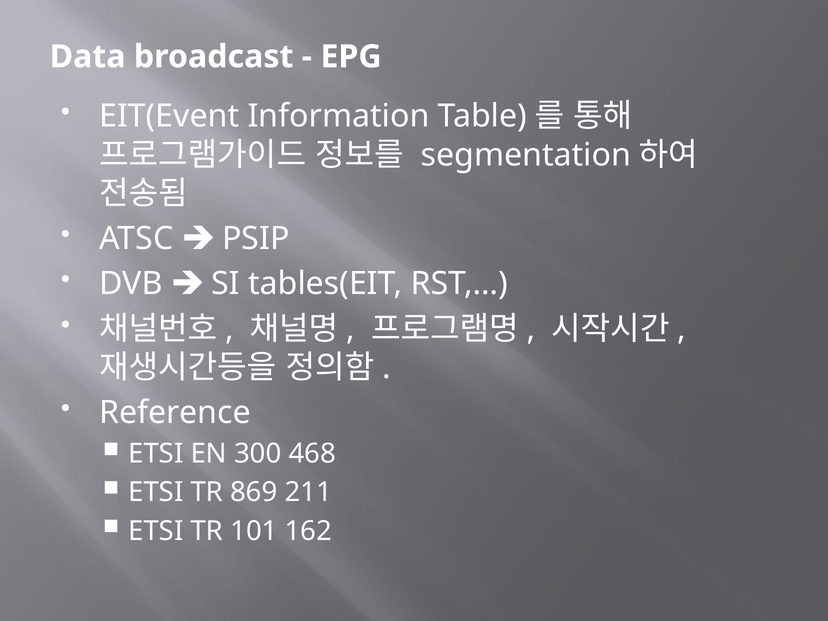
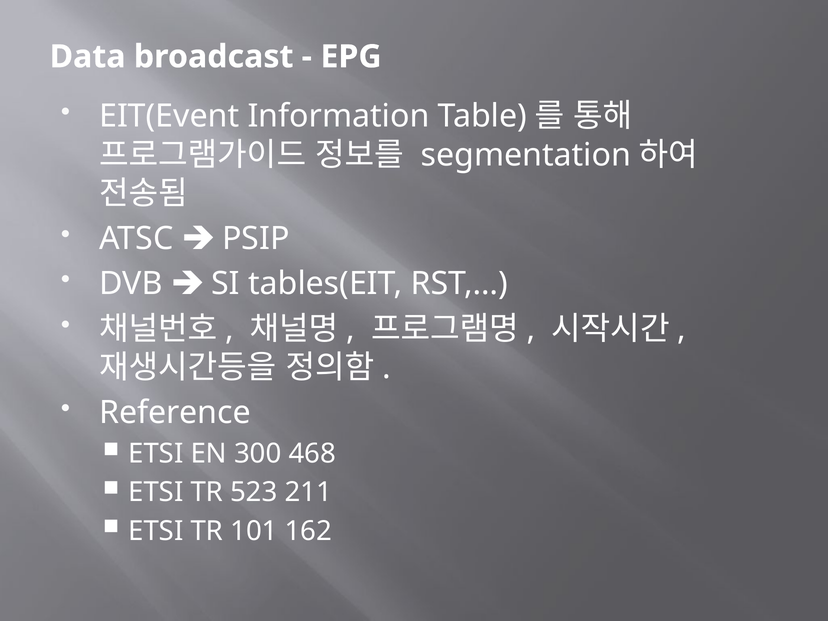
869: 869 -> 523
